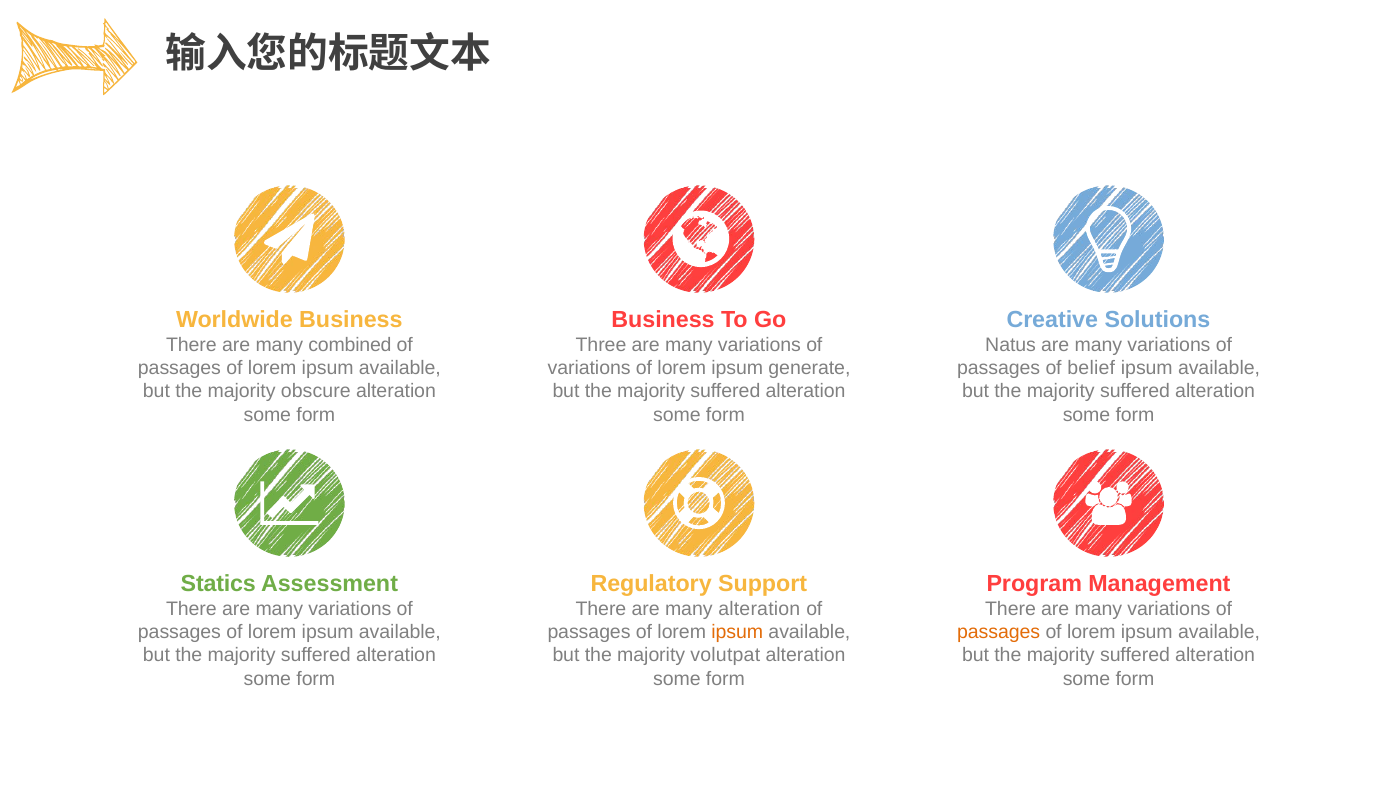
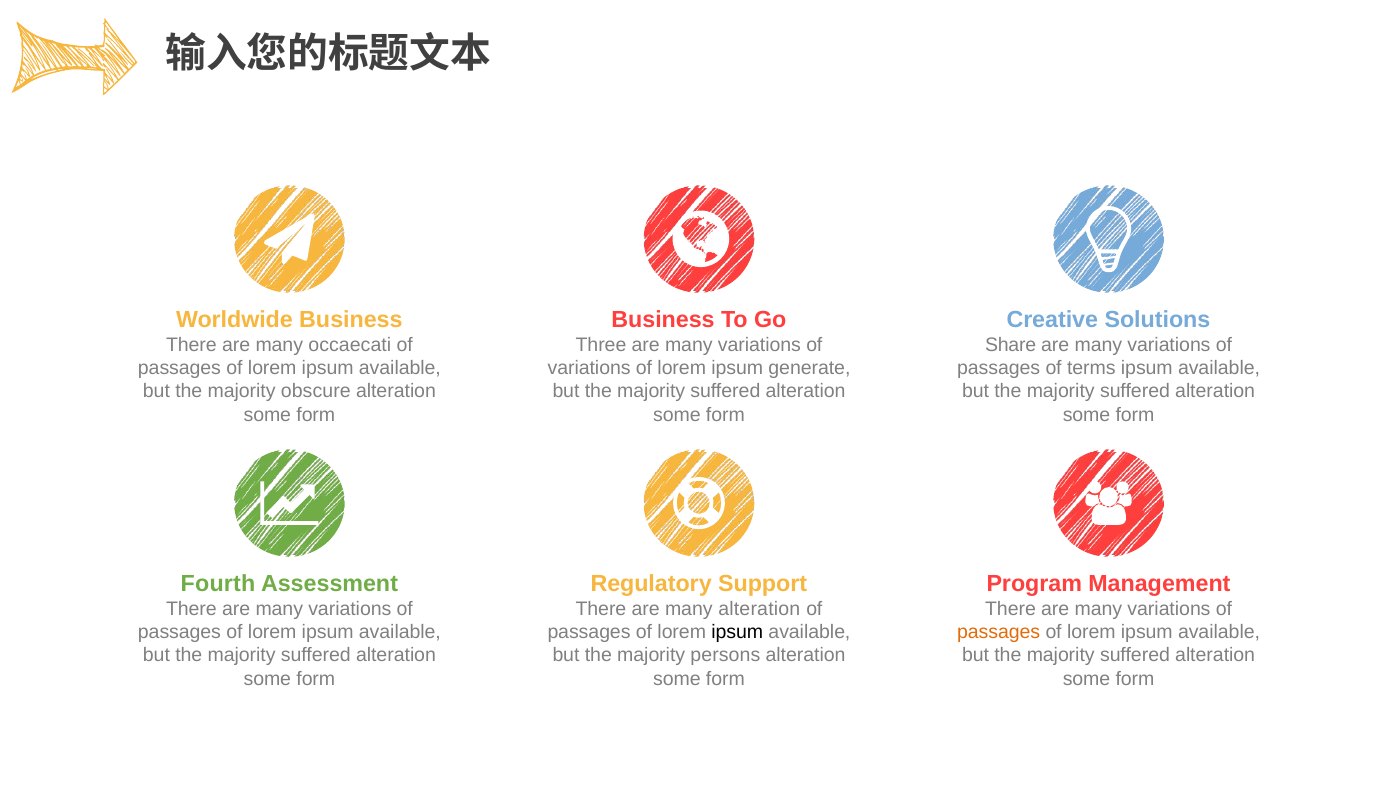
combined: combined -> occaecati
Natus: Natus -> Share
belief: belief -> terms
Statics: Statics -> Fourth
ipsum at (737, 632) colour: orange -> black
volutpat: volutpat -> persons
